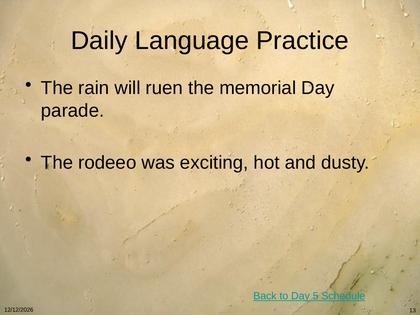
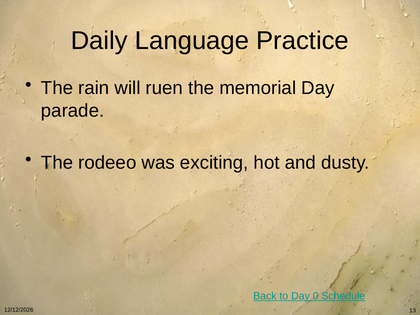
5: 5 -> 0
